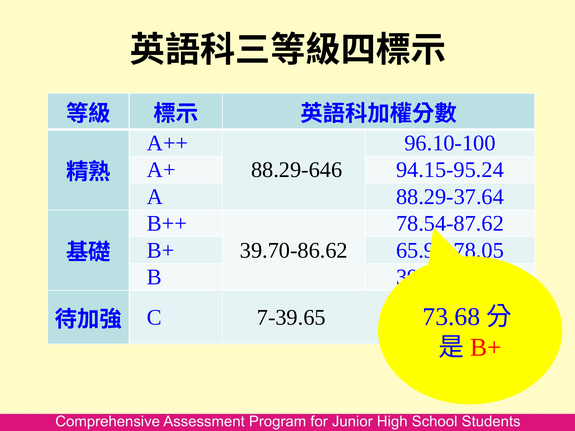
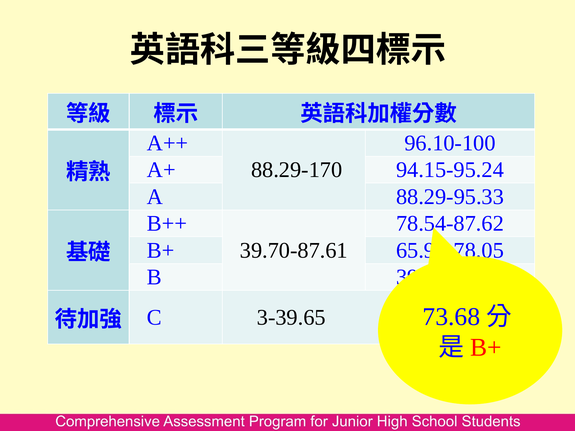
88.29-646: 88.29-646 -> 88.29-170
88.29-37.64: 88.29-37.64 -> 88.29-95.33
39.70-86.62: 39.70-86.62 -> 39.70-87.61
7-39.65: 7-39.65 -> 3-39.65
